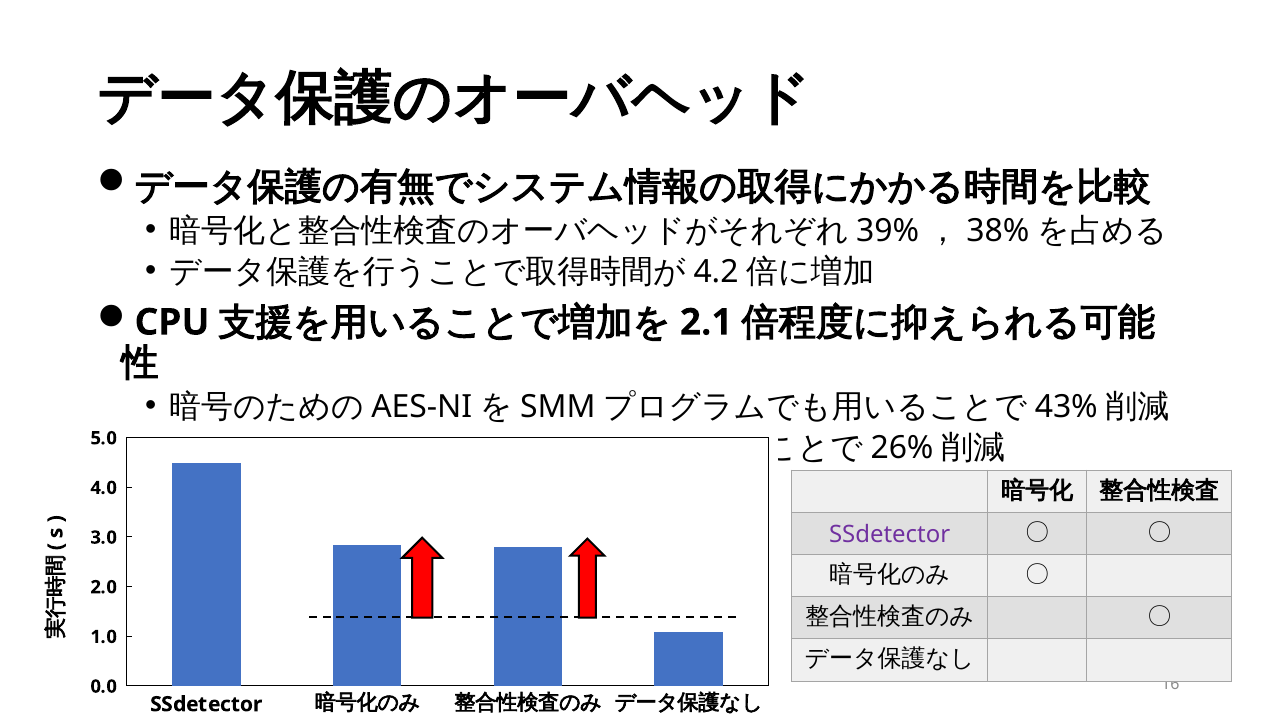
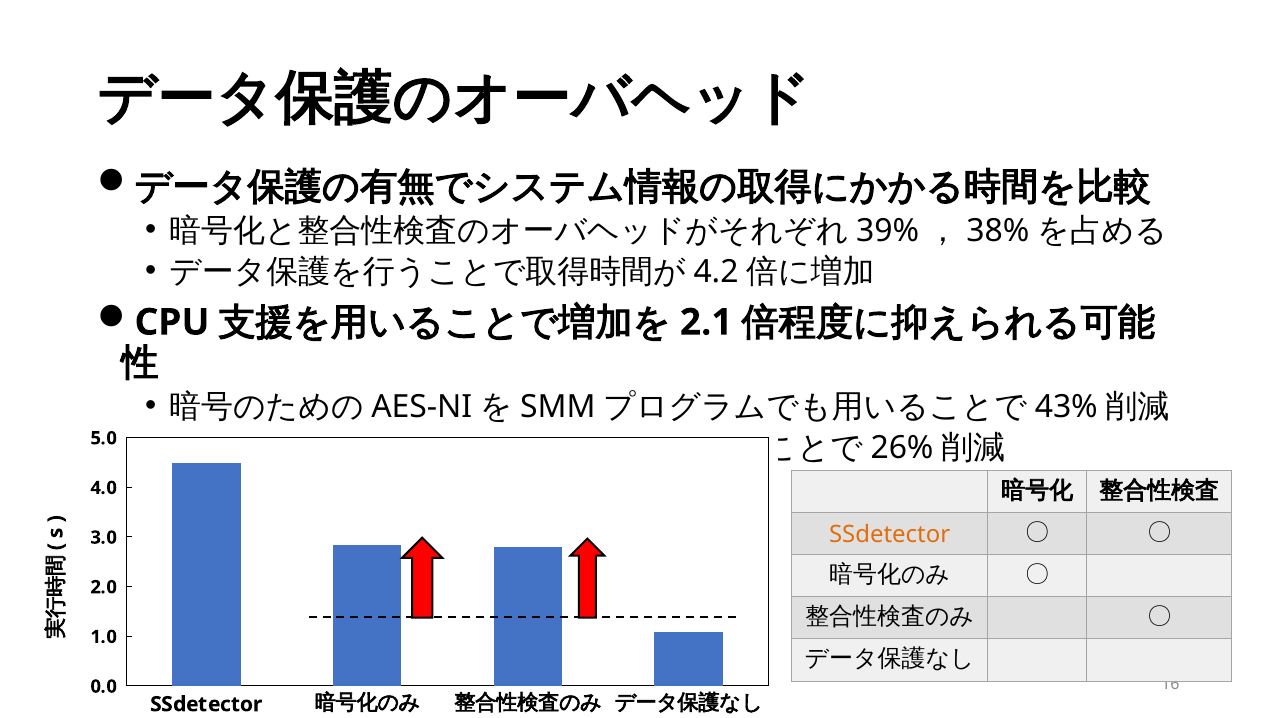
SSdetector at (890, 535) colour: purple -> orange
